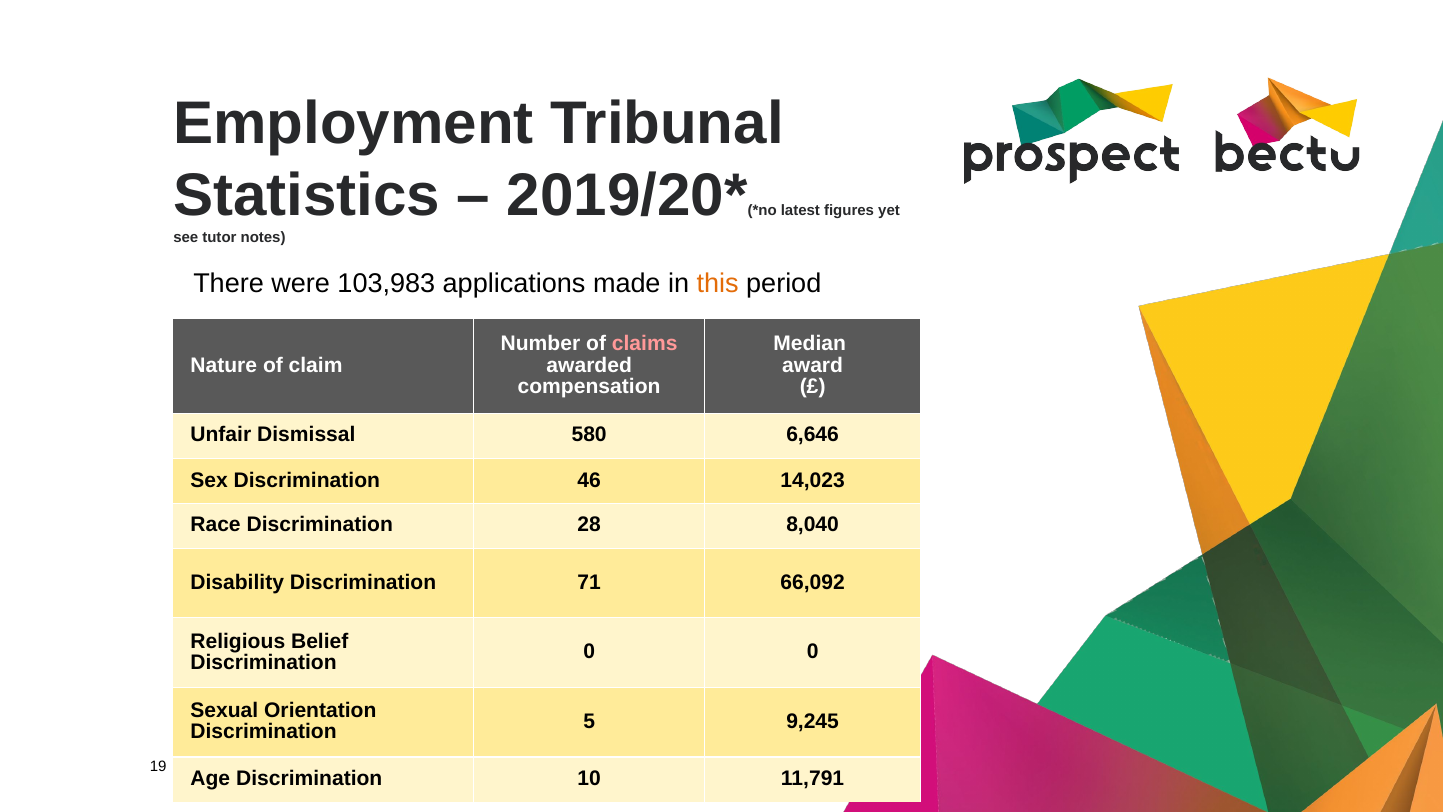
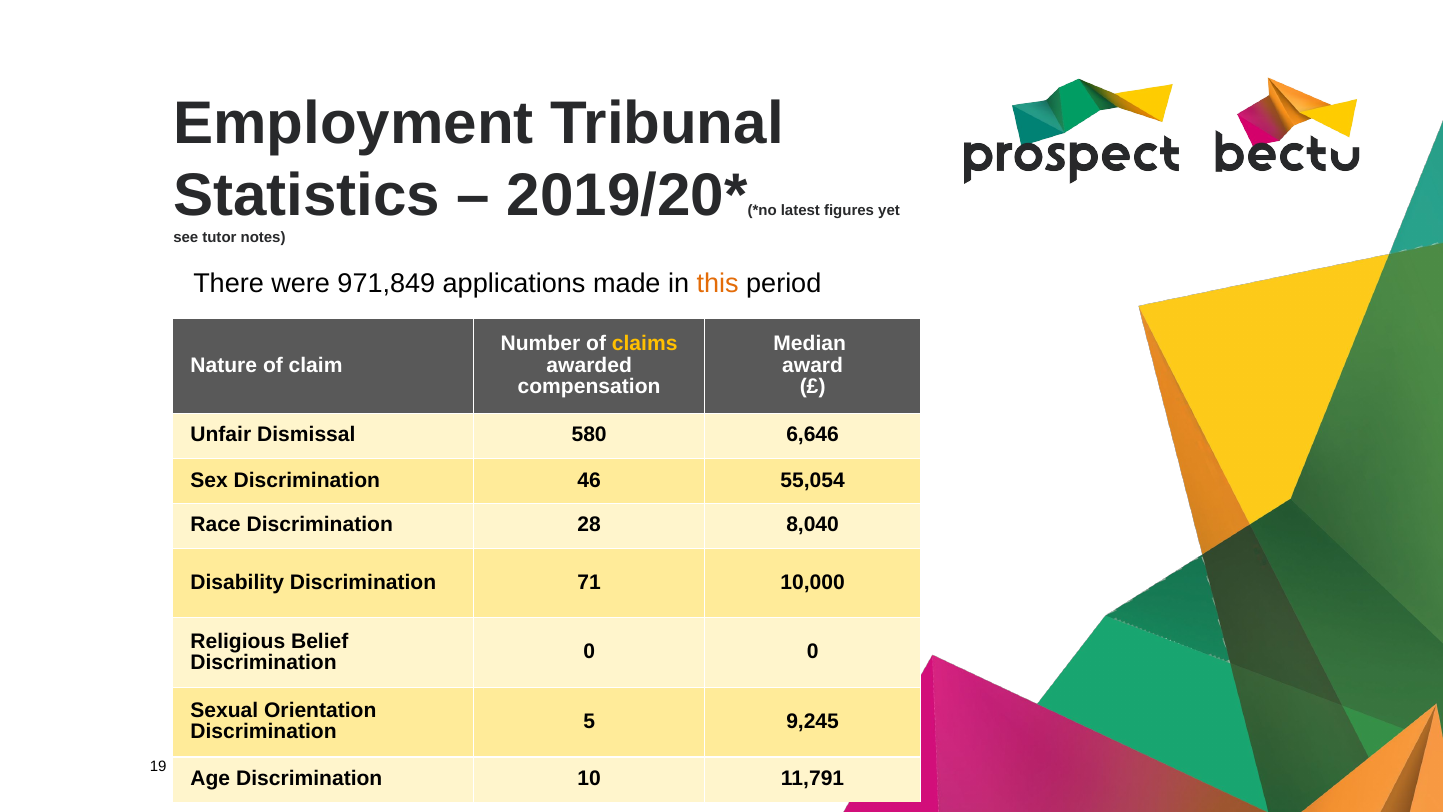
103,983: 103,983 -> 971,849
claims colour: pink -> yellow
14,023: 14,023 -> 55,054
66,092: 66,092 -> 10,000
